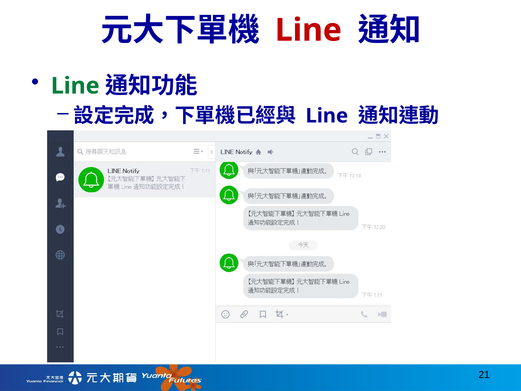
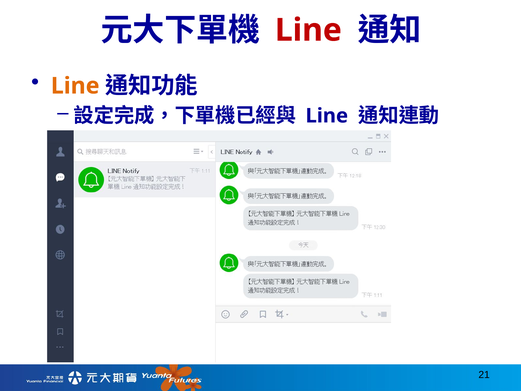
Line at (75, 86) colour: green -> orange
